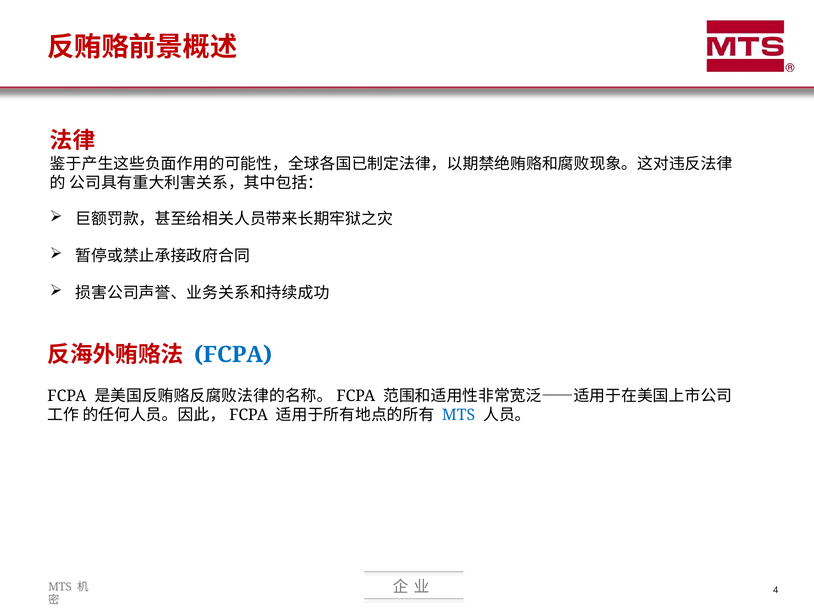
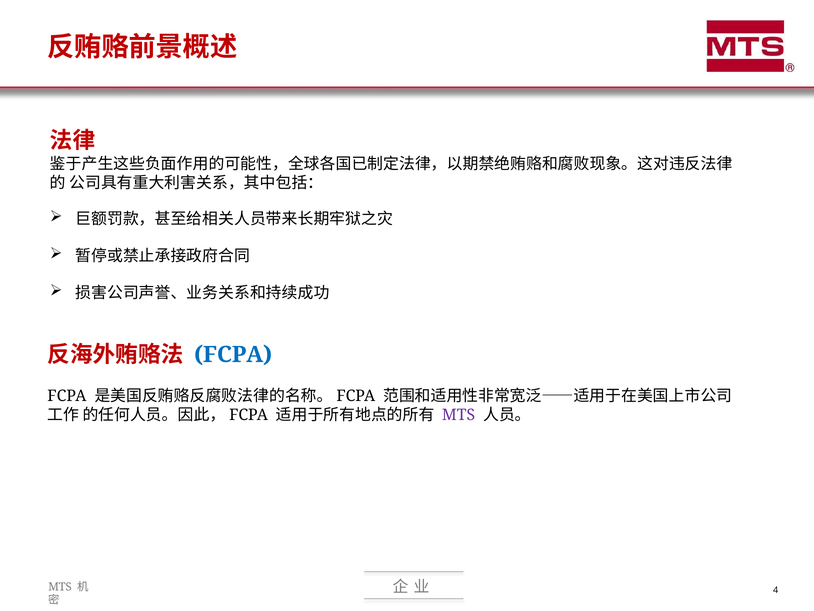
MTS at (459, 415) colour: blue -> purple
